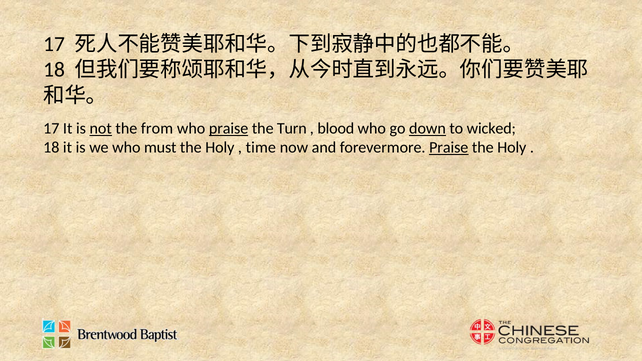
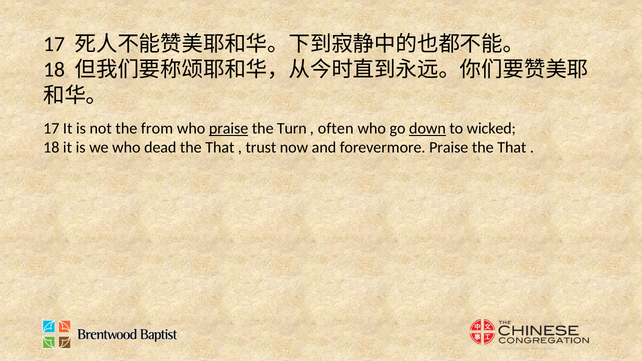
not underline: present -> none
blood: blood -> often
must: must -> dead
Holy at (220, 148): Holy -> That
time: time -> trust
Praise at (449, 148) underline: present -> none
Holy at (512, 148): Holy -> That
